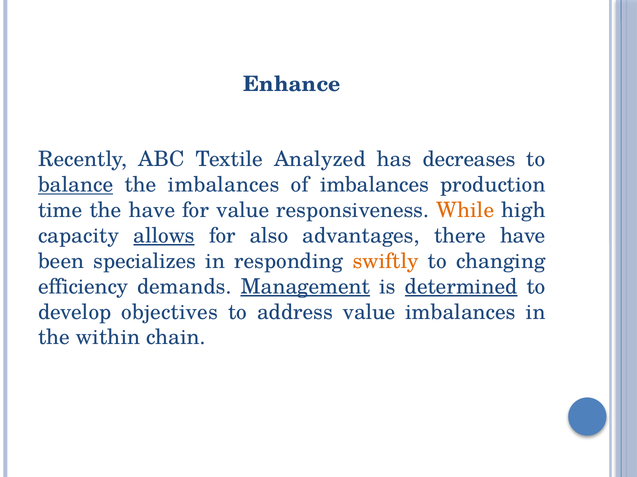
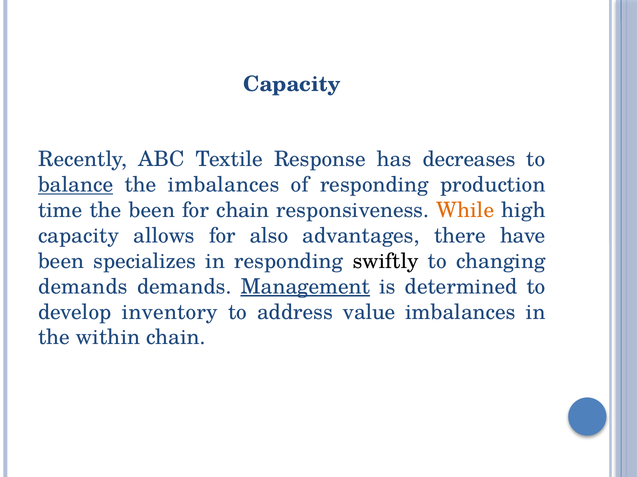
Enhance at (292, 84): Enhance -> Capacity
Analyzed: Analyzed -> Response
of imbalances: imbalances -> responding
the have: have -> been
for value: value -> chain
allows underline: present -> none
swiftly colour: orange -> black
efficiency at (83, 287): efficiency -> demands
determined underline: present -> none
objectives: objectives -> inventory
